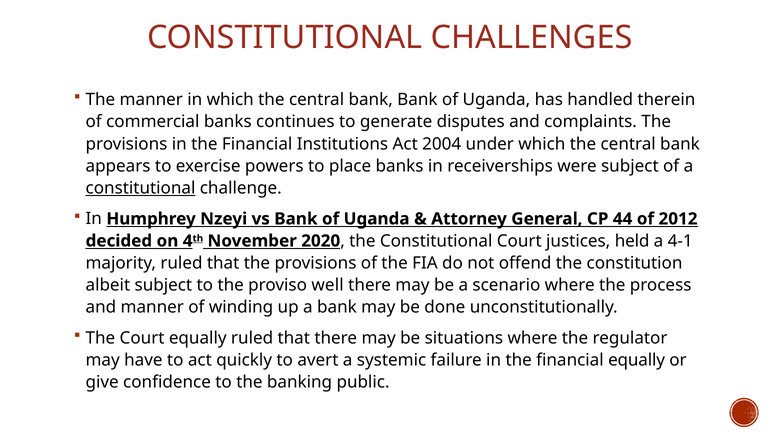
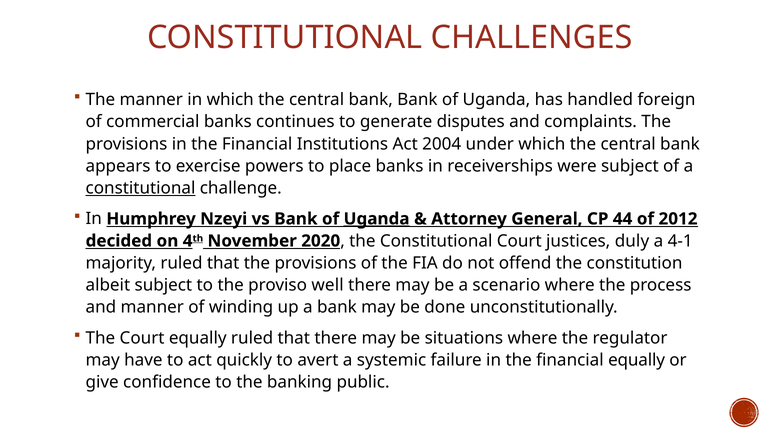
therein: therein -> foreign
Uganda at (377, 219) underline: none -> present
held: held -> duly
